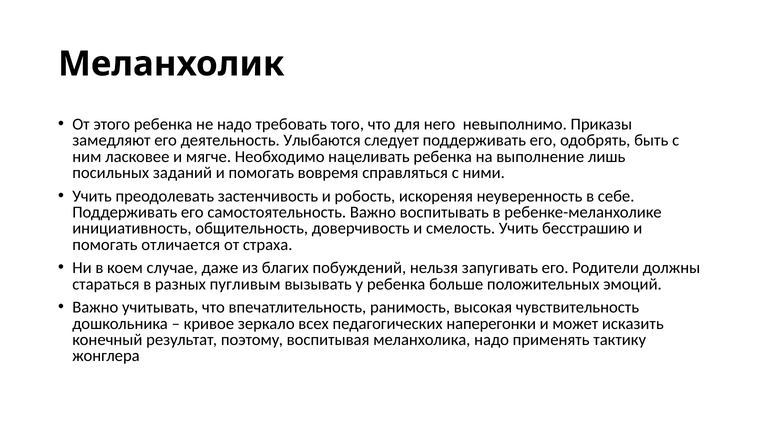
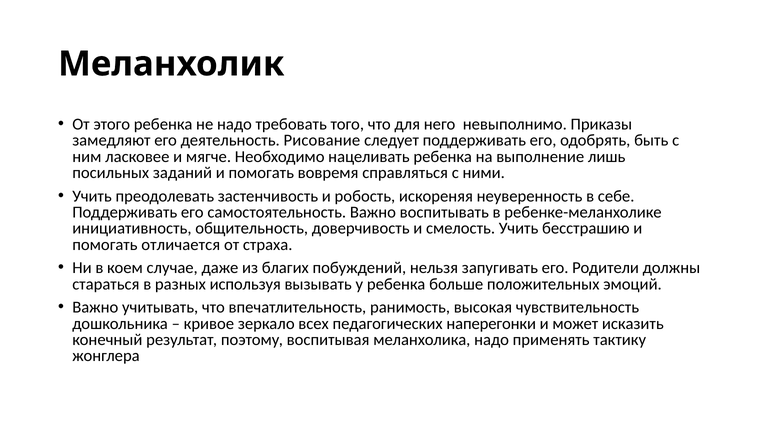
Улыбаются: Улыбаются -> Рисование
пугливым: пугливым -> используя
